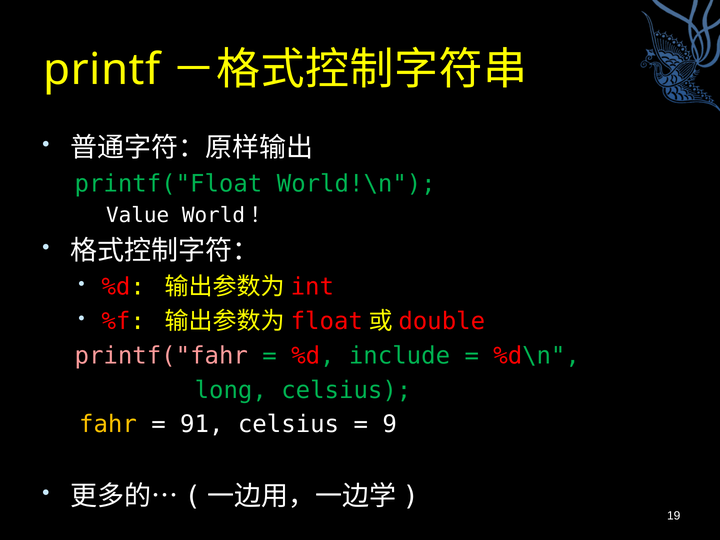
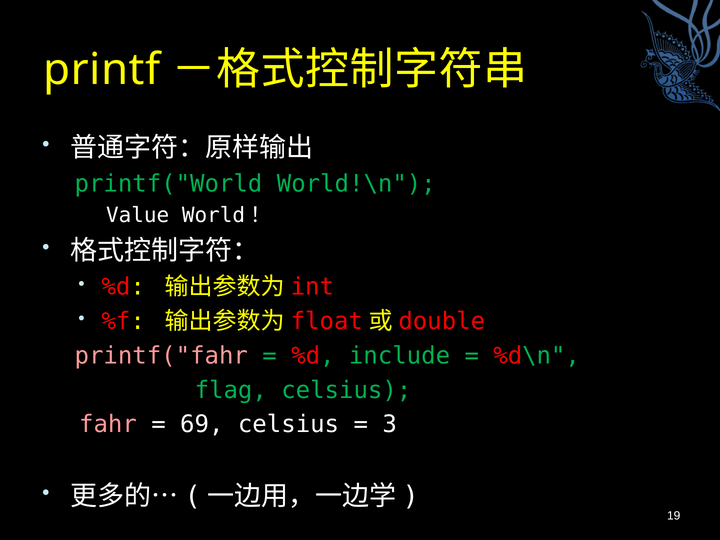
printf("Float: printf("Float -> printf("World
long: long -> flag
fahr colour: yellow -> pink
91: 91 -> 69
9: 9 -> 3
